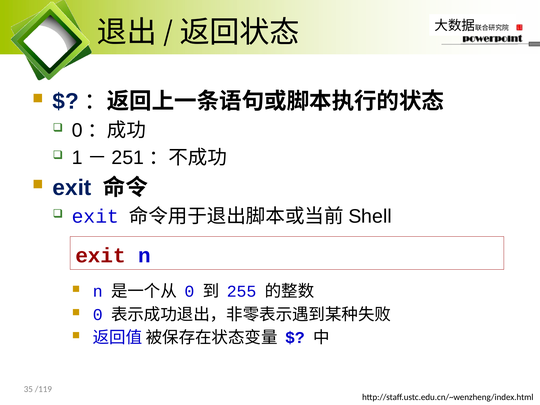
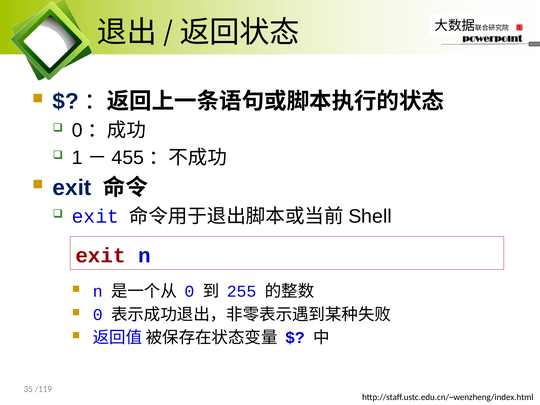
251: 251 -> 455
